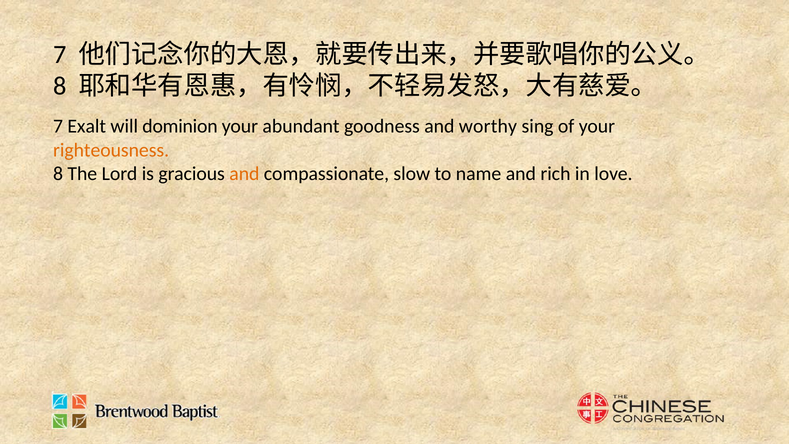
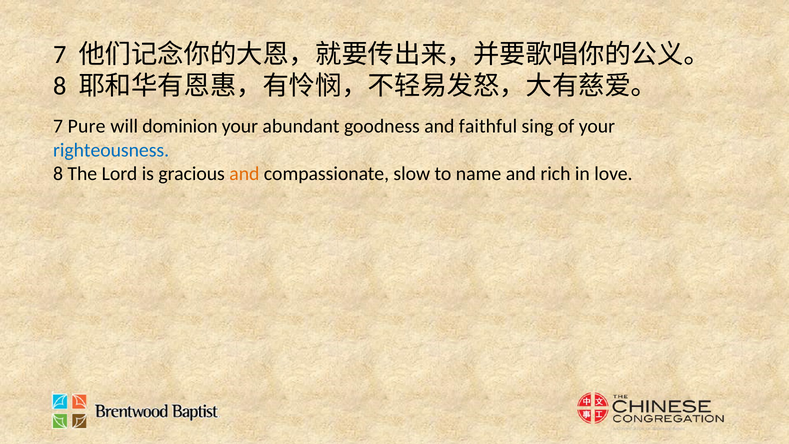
Exalt: Exalt -> Pure
worthy: worthy -> faithful
righteousness colour: orange -> blue
